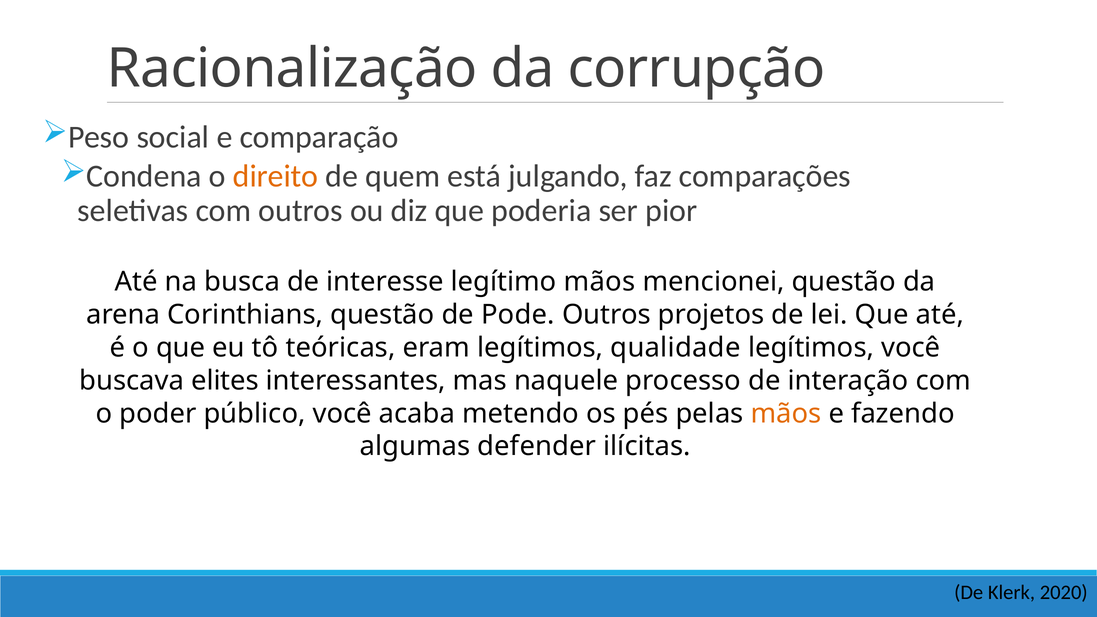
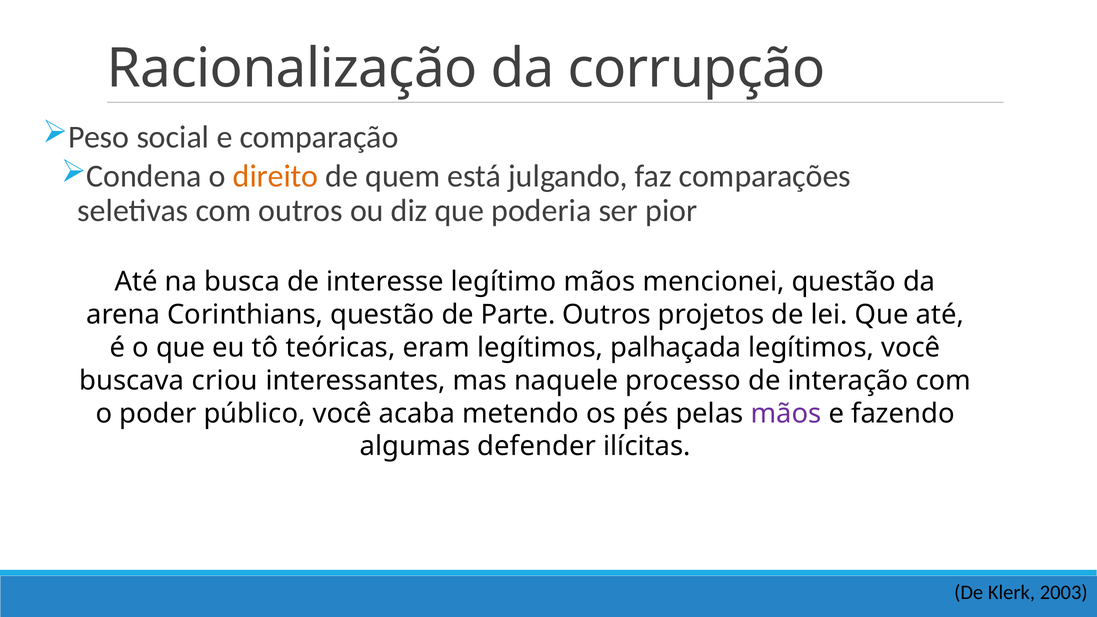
Pode: Pode -> Parte
qualidade: qualidade -> palhaçada
elites: elites -> criou
mãos at (786, 413) colour: orange -> purple
2020: 2020 -> 2003
